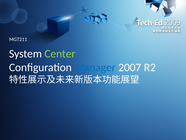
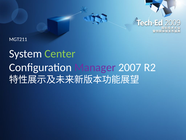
Manager colour: blue -> purple
